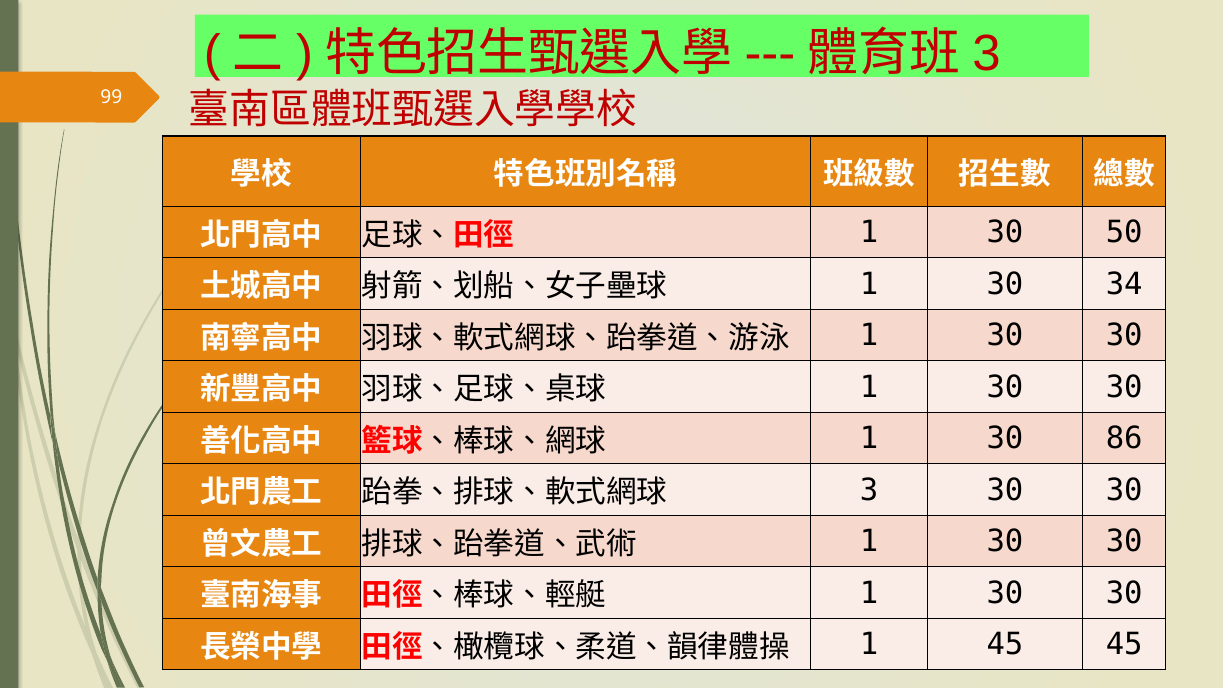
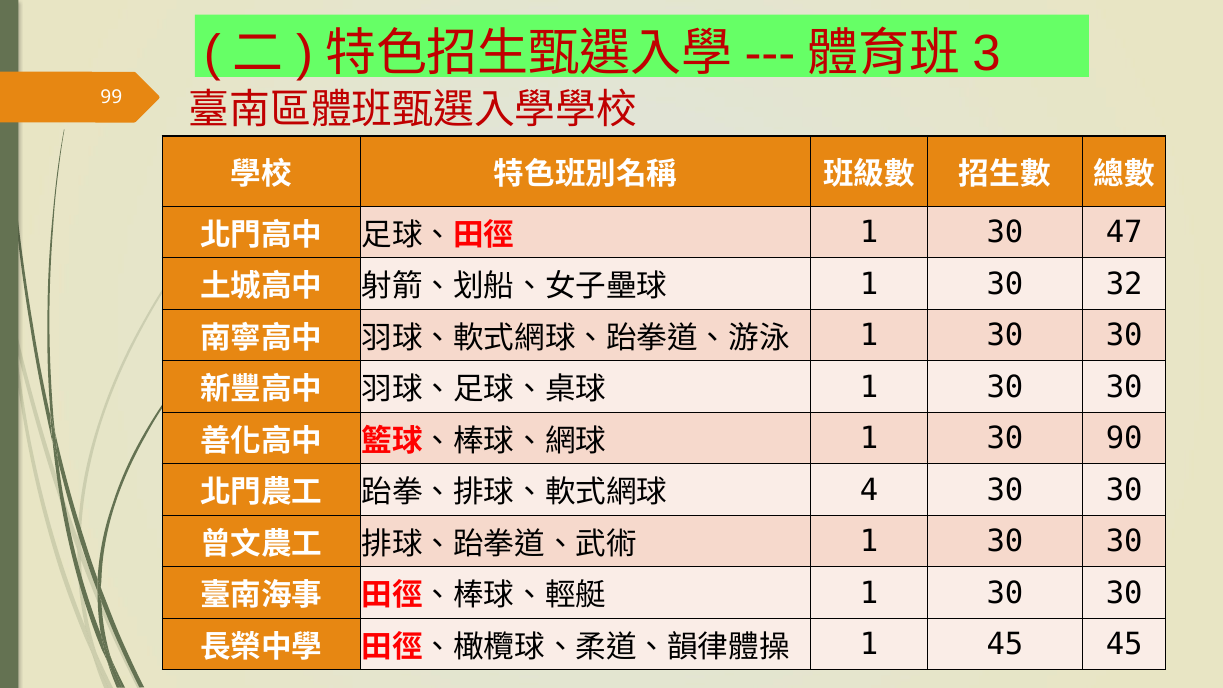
50: 50 -> 47
34: 34 -> 32
86: 86 -> 90
3 at (869, 490): 3 -> 4
